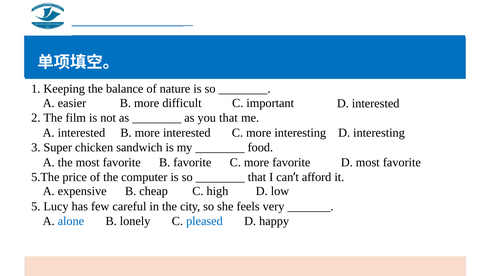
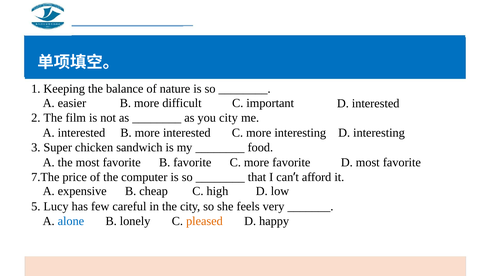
you that: that -> city
5.The: 5.The -> 7.The
pleased colour: blue -> orange
